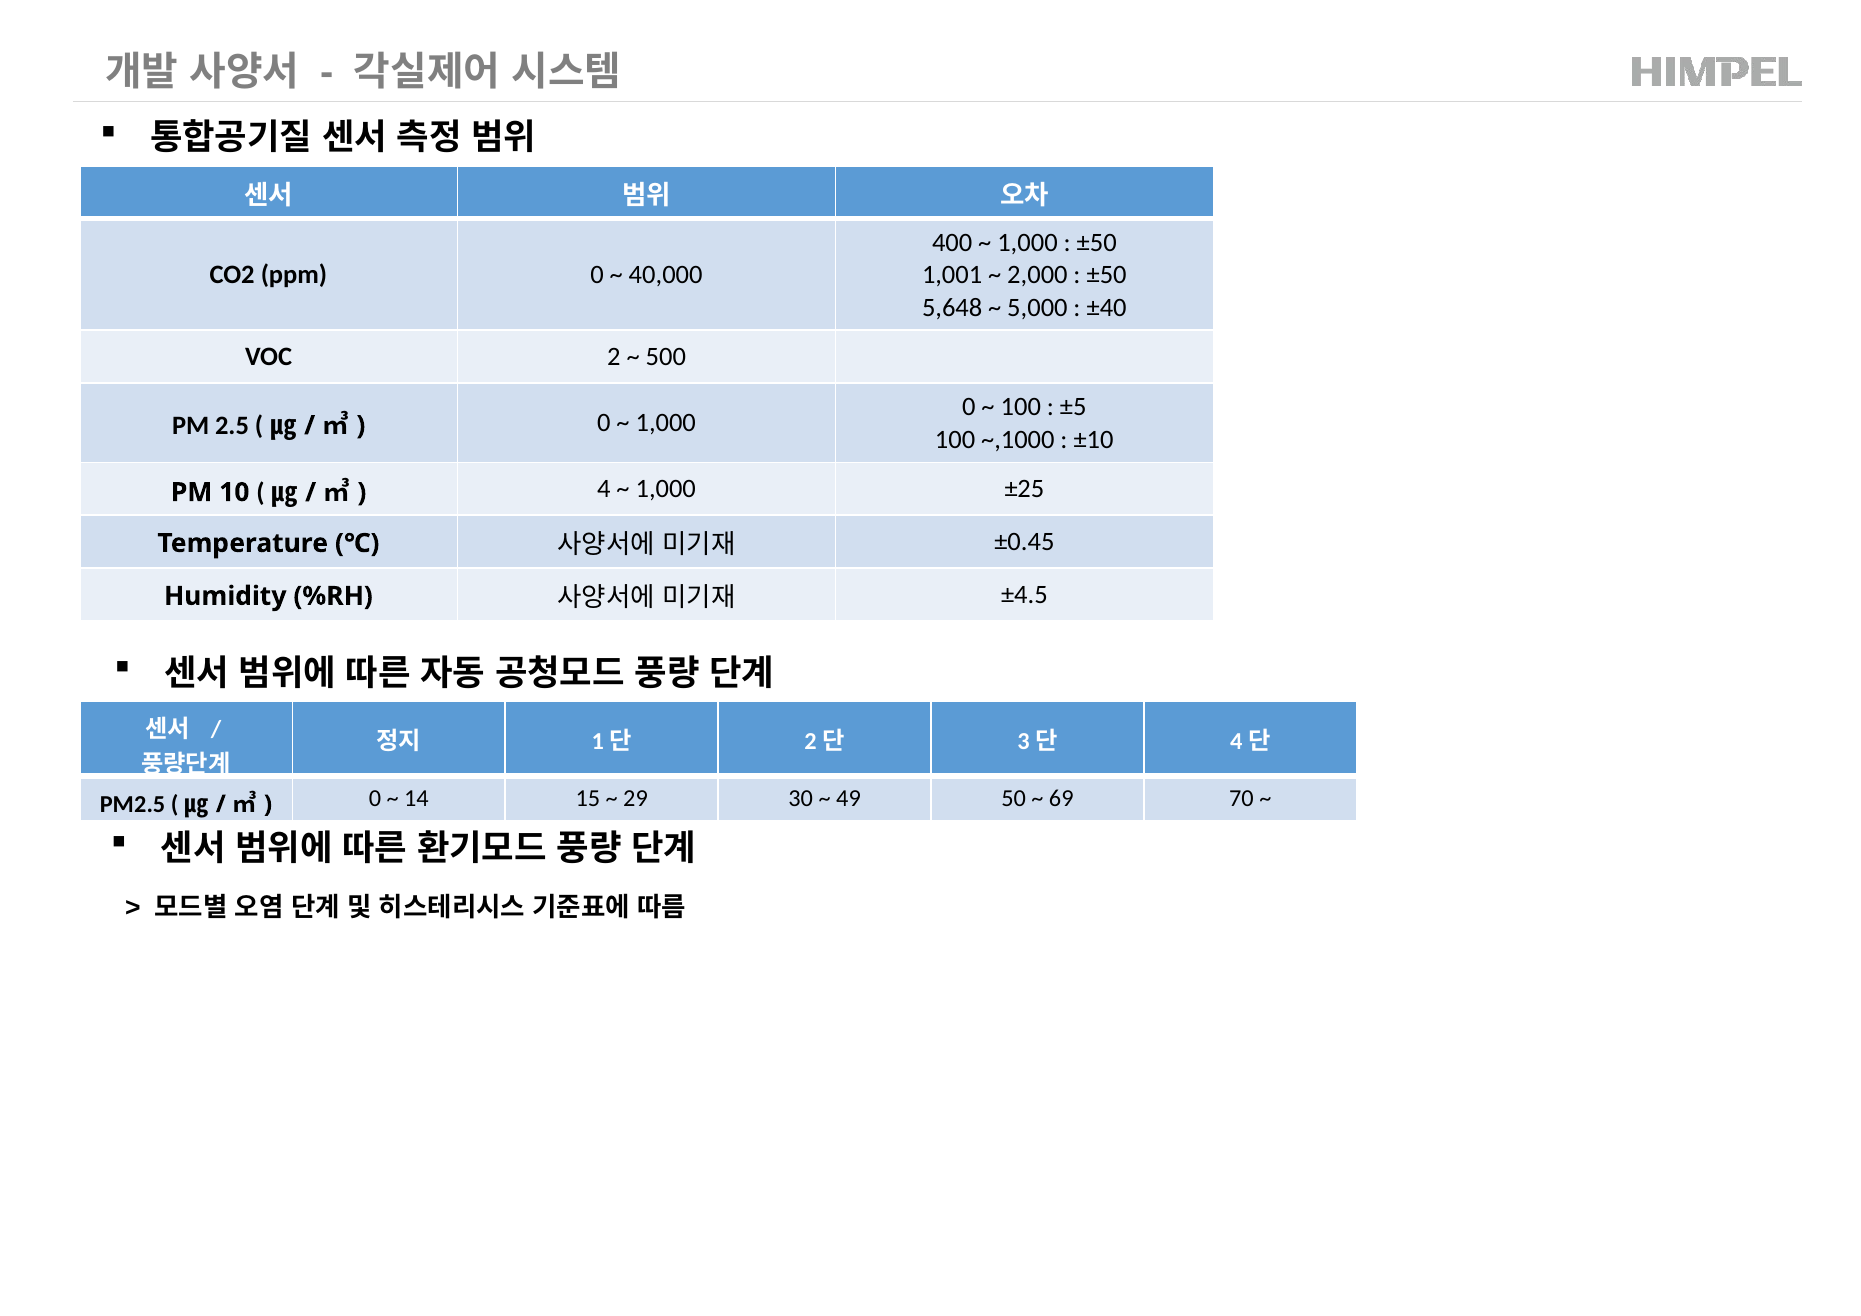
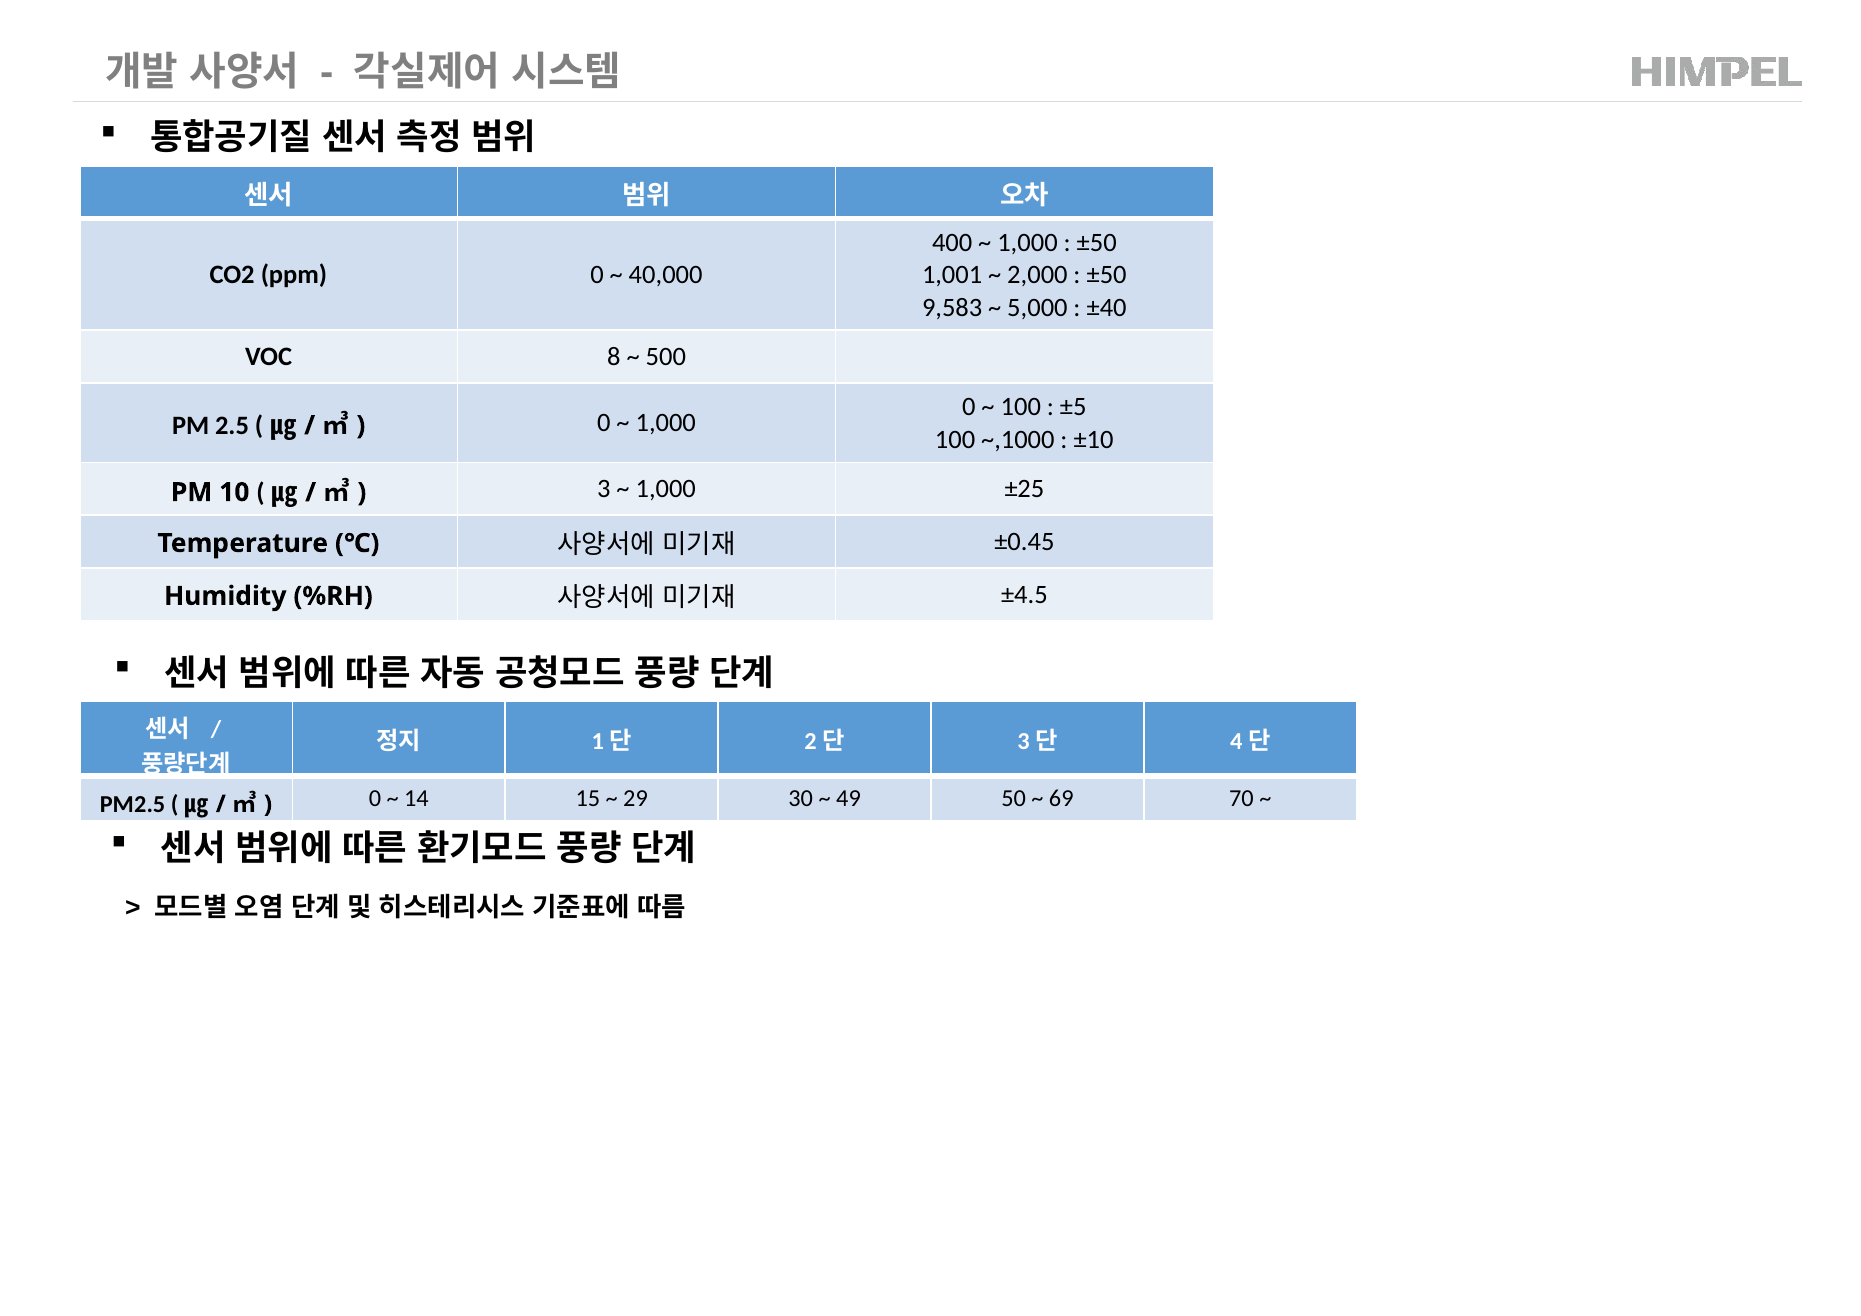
5,648: 5,648 -> 9,583
2: 2 -> 8
4: 4 -> 3
